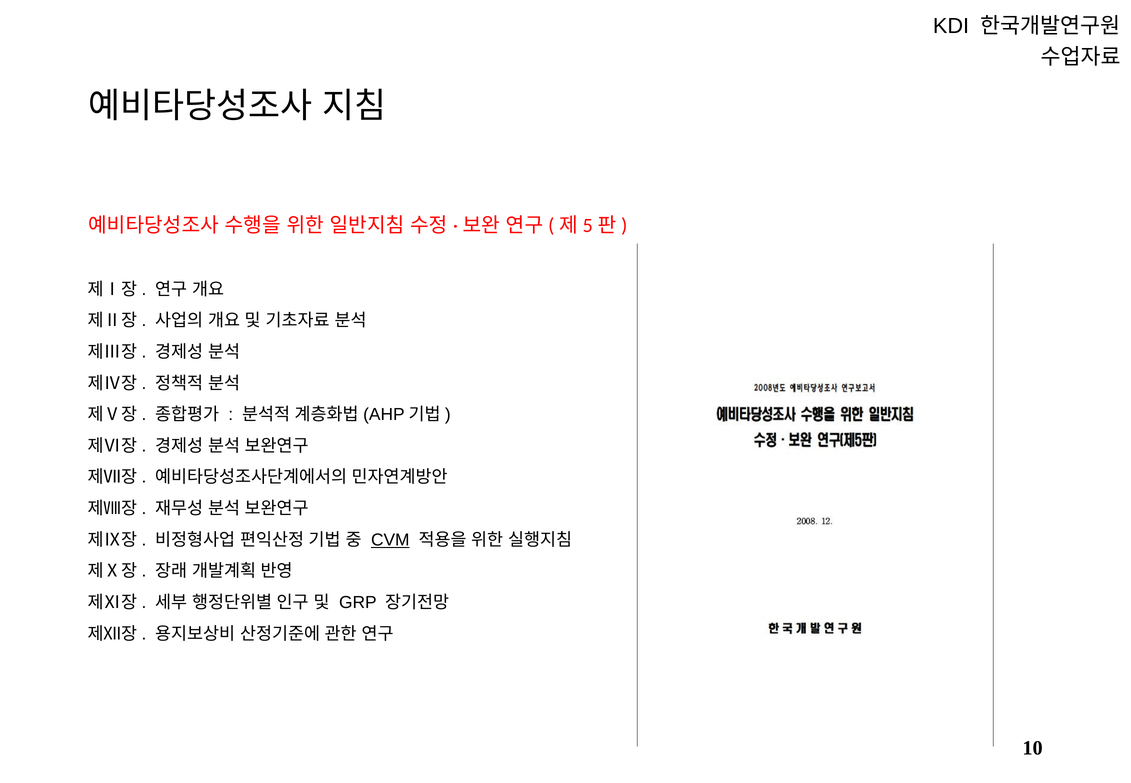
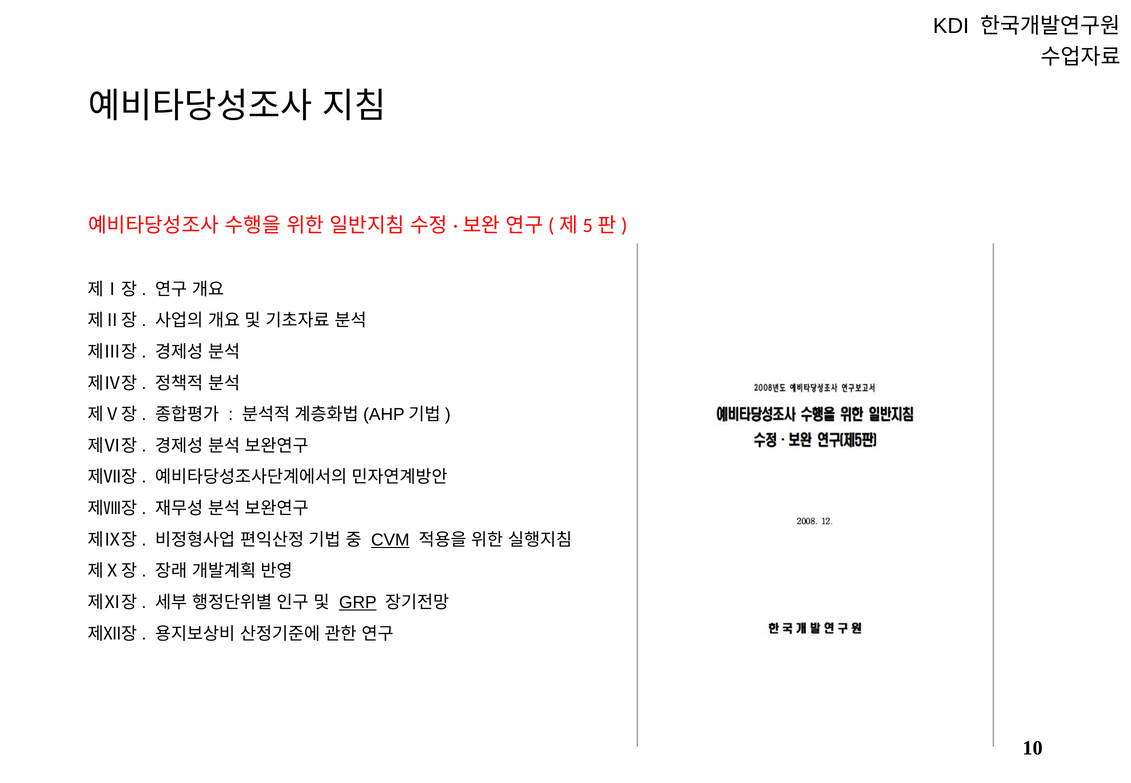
GRP underline: none -> present
